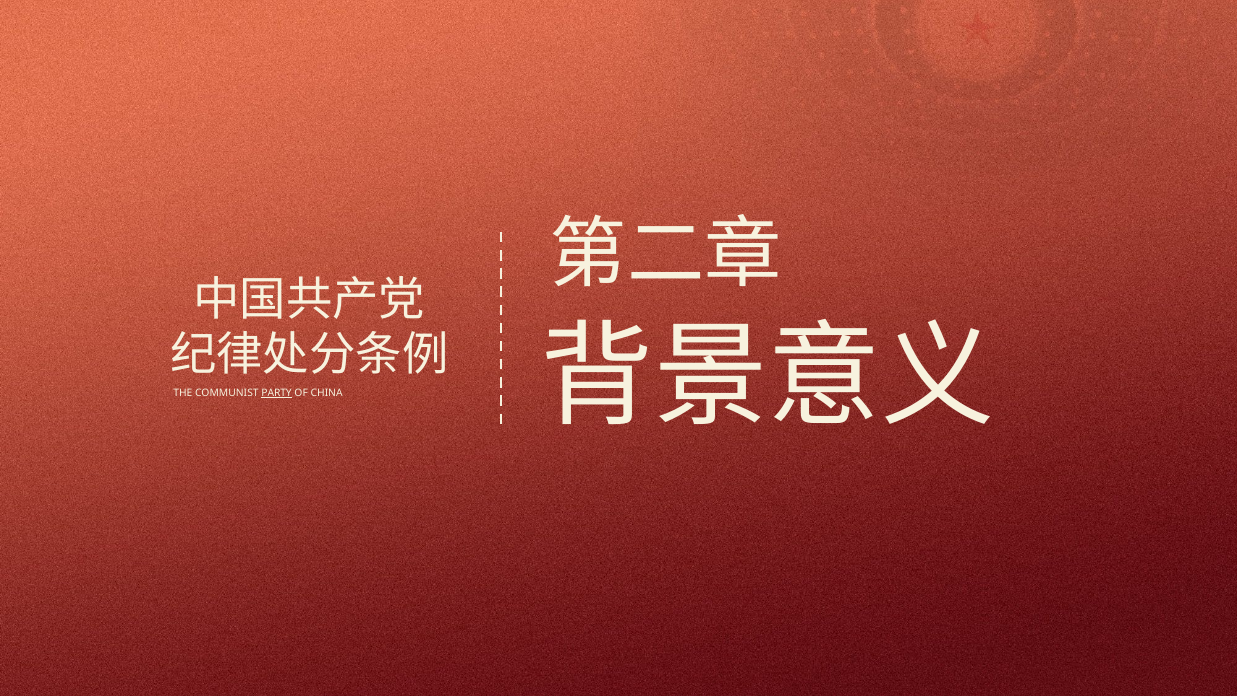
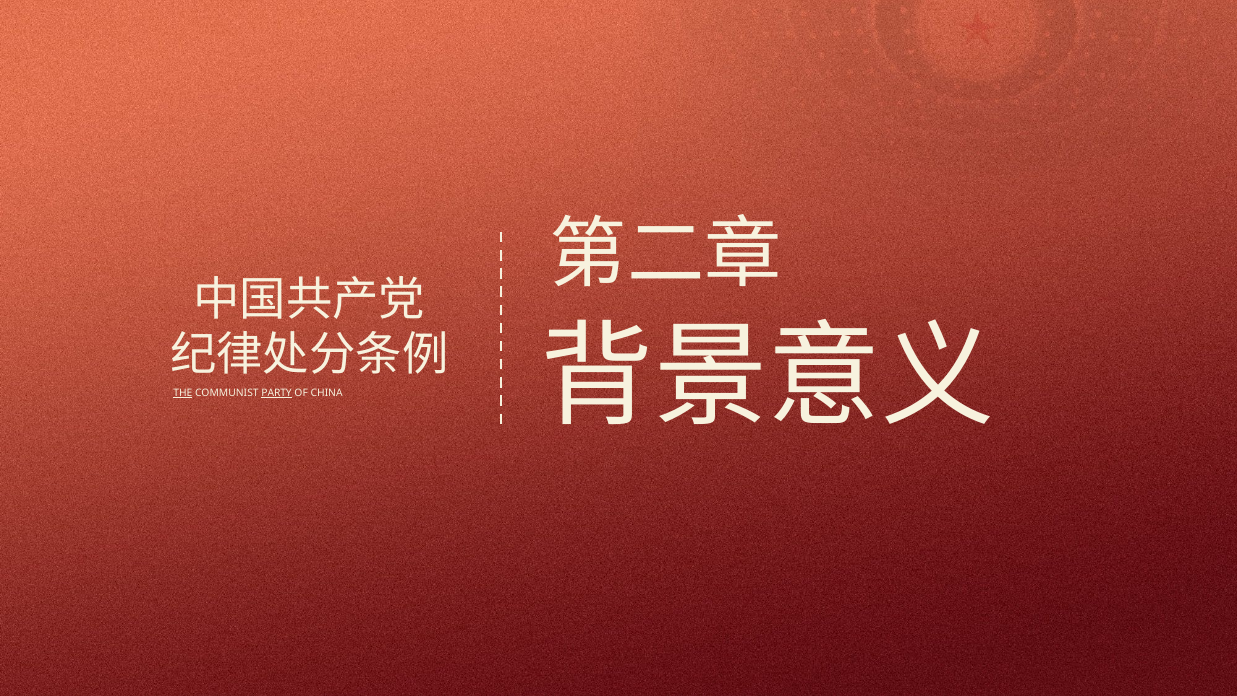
THE underline: none -> present
